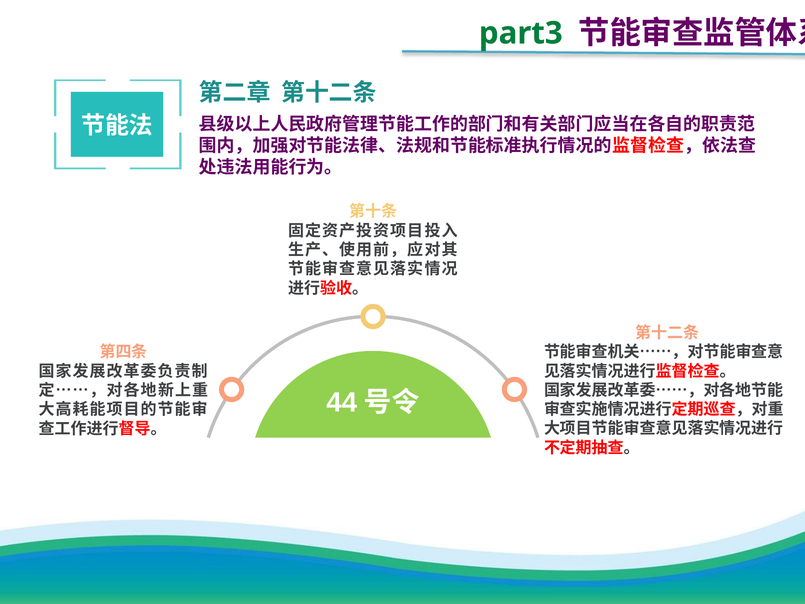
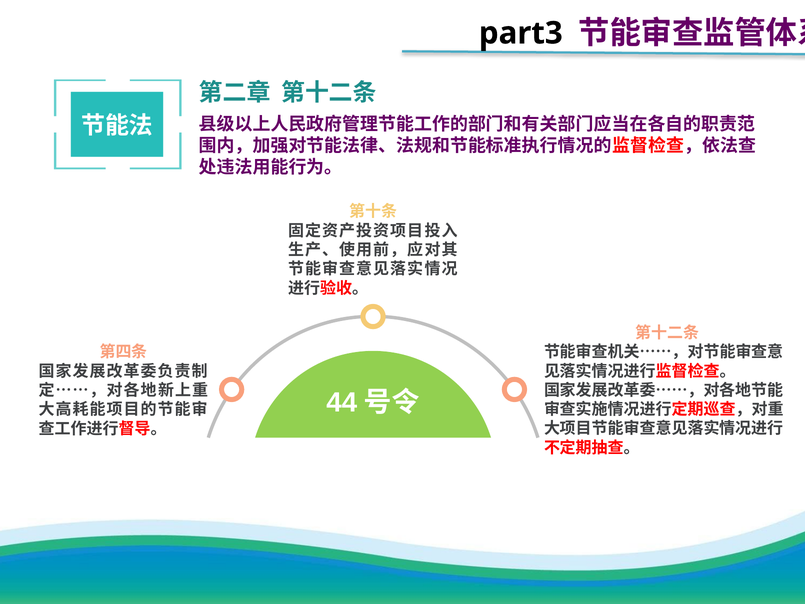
part3 colour: green -> black
